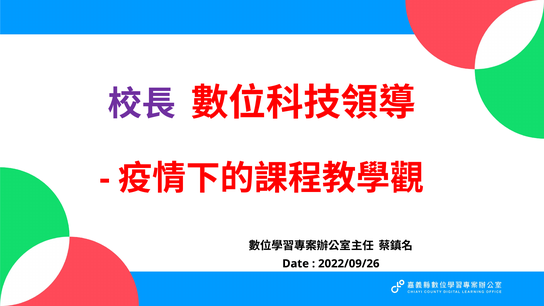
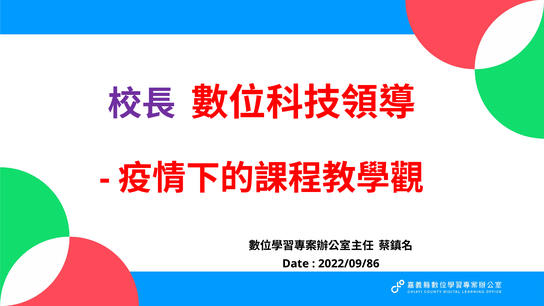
2022/09/26: 2022/09/26 -> 2022/09/86
